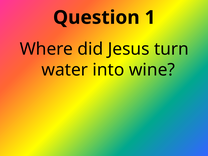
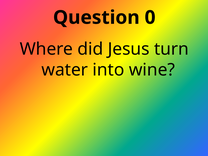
1: 1 -> 0
